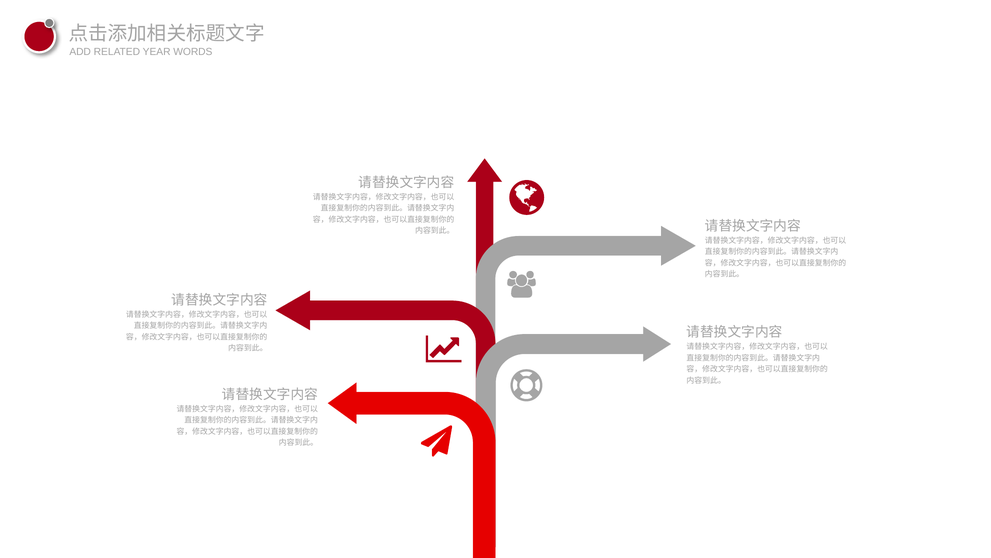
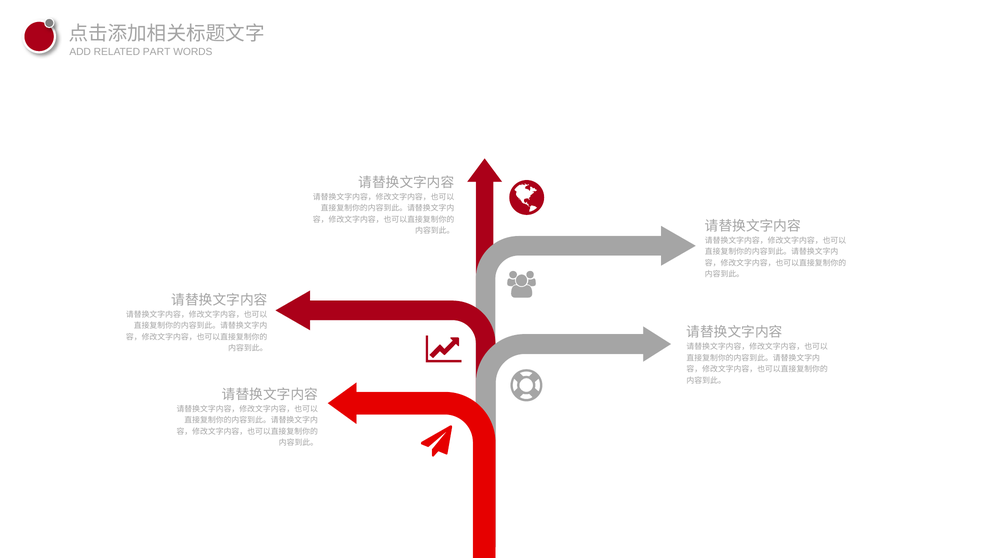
YEAR: YEAR -> PART
